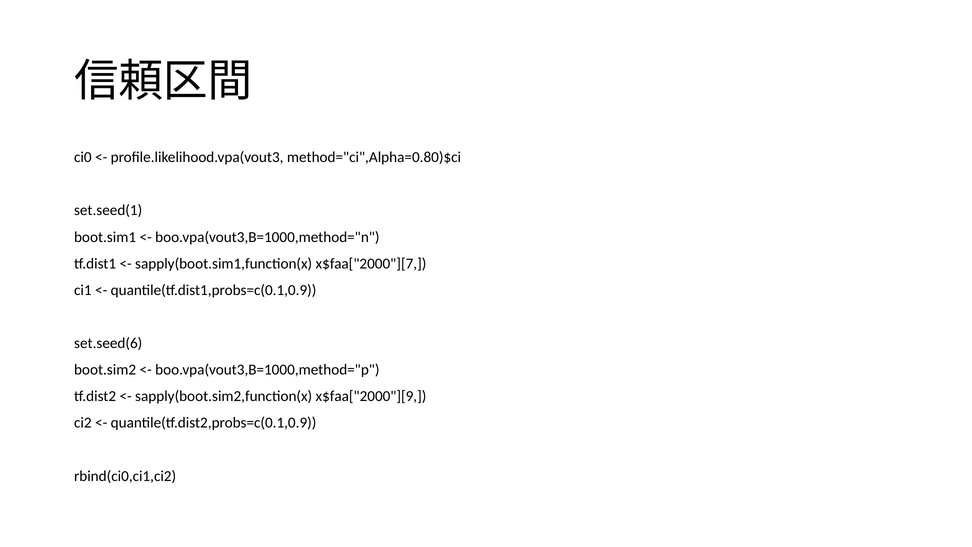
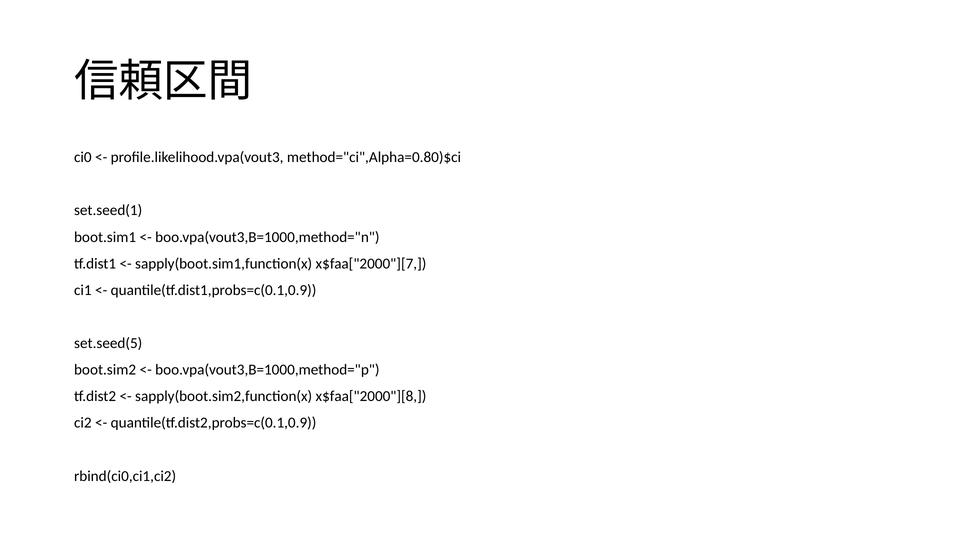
set.seed(6: set.seed(6 -> set.seed(5
x$faa["2000"][9: x$faa["2000"][9 -> x$faa["2000"][8
